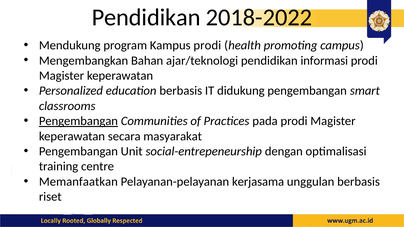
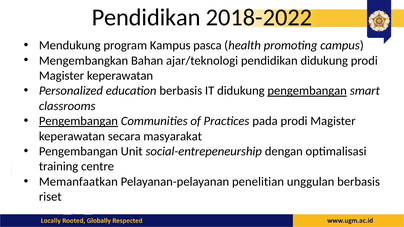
Kampus prodi: prodi -> pasca
pendidikan informasi: informasi -> didukung
pengembangan at (307, 91) underline: none -> present
kerjasama: kerjasama -> penelitian
